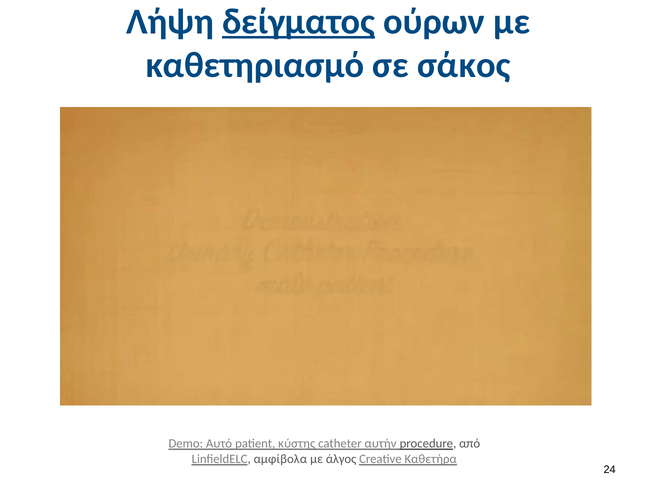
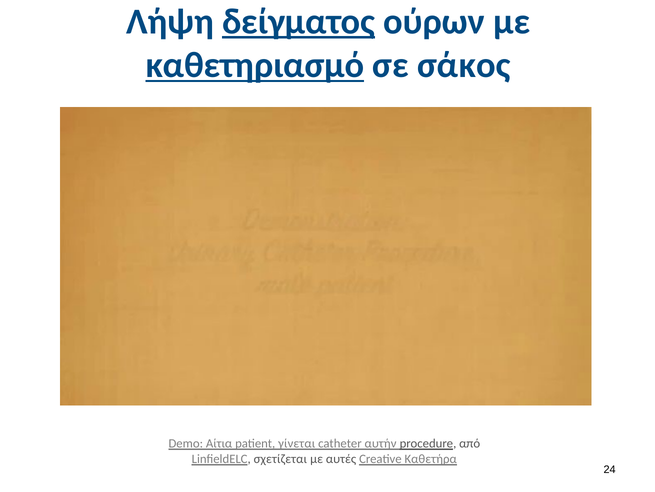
καθετηριασμό underline: none -> present
Αυτό: Αυτό -> Αίτια
κύστης: κύστης -> γίνεται
αμφίβολα: αμφίβολα -> σχετίζεται
άλγος: άλγος -> αυτές
